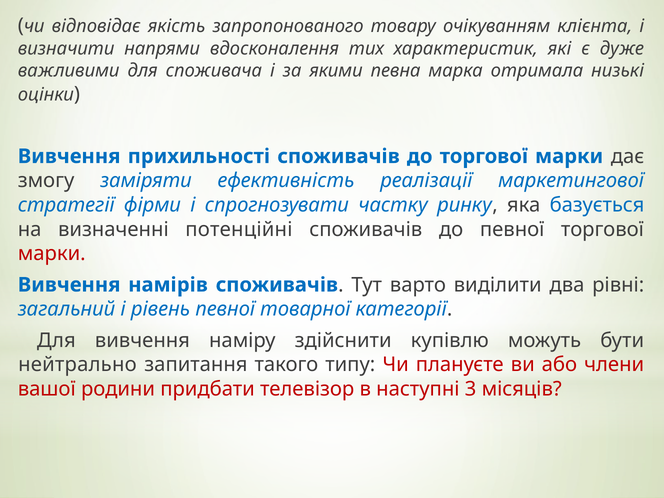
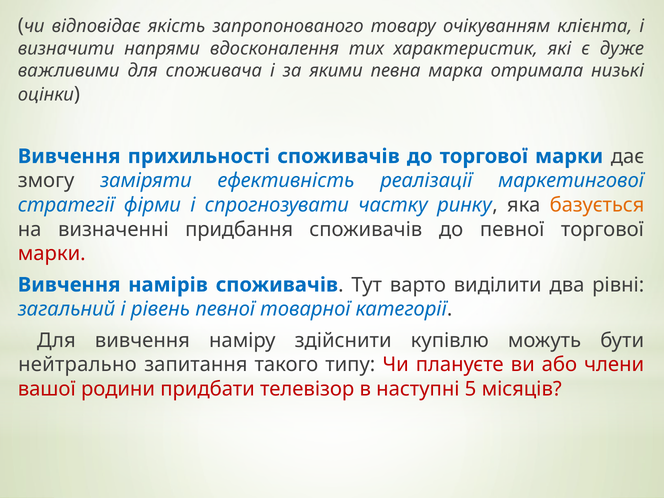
базується colour: blue -> orange
потенційні: потенційні -> придбання
3: 3 -> 5
